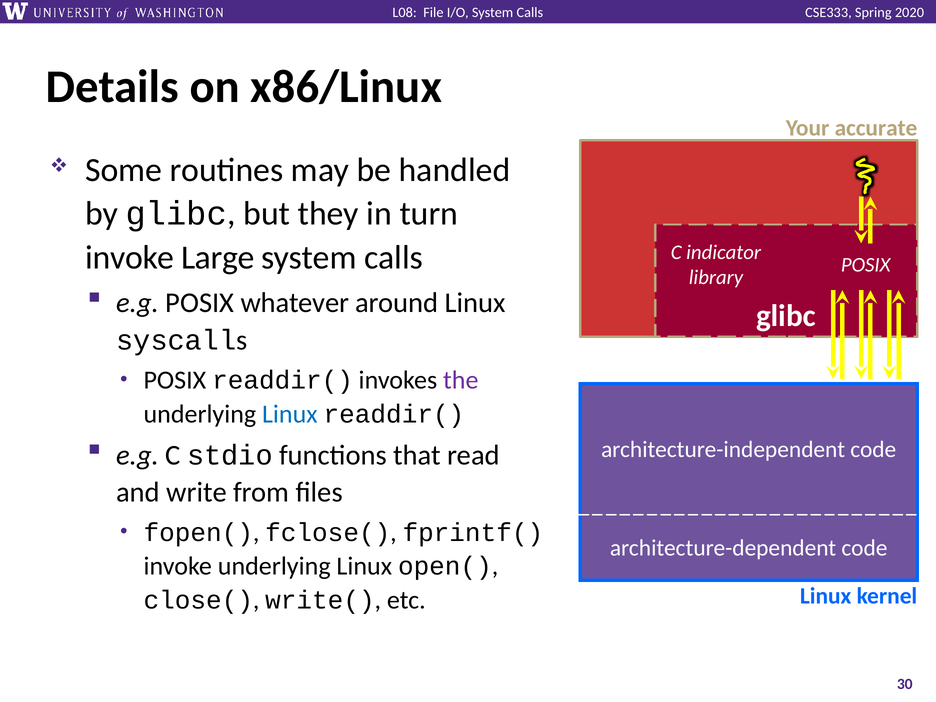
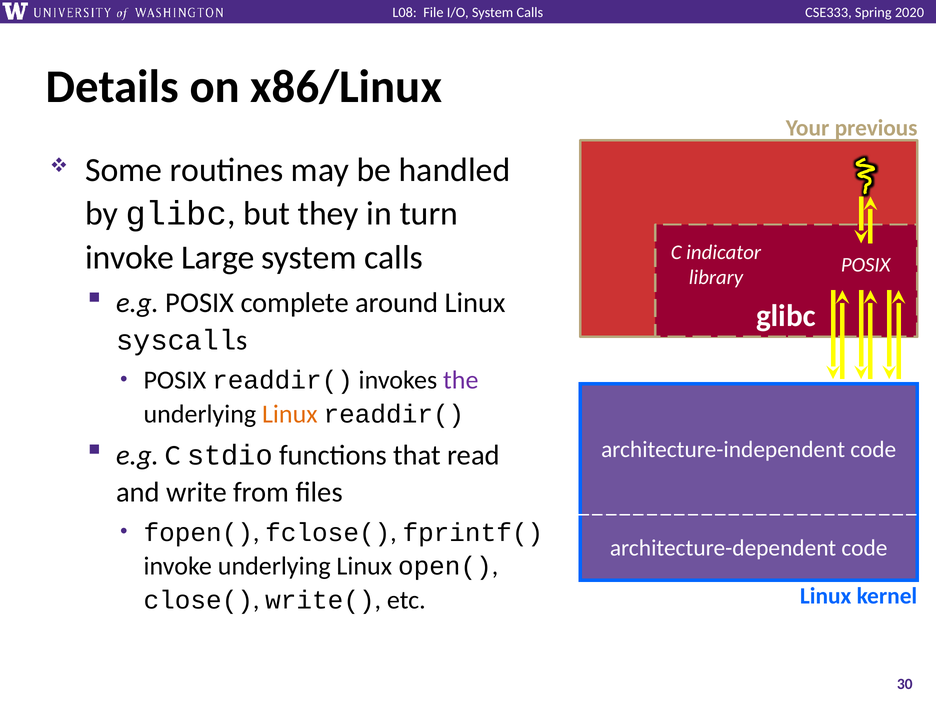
accurate: accurate -> previous
whatever: whatever -> complete
Linux at (290, 414) colour: blue -> orange
